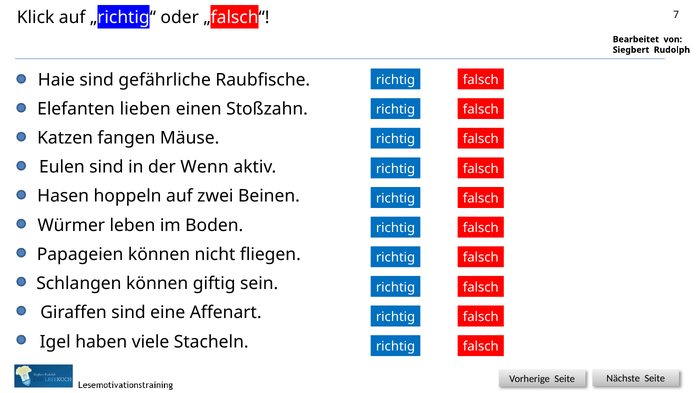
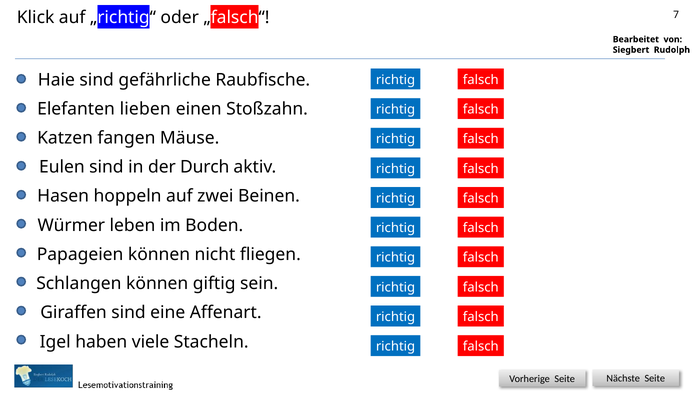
Wenn: Wenn -> Durch
